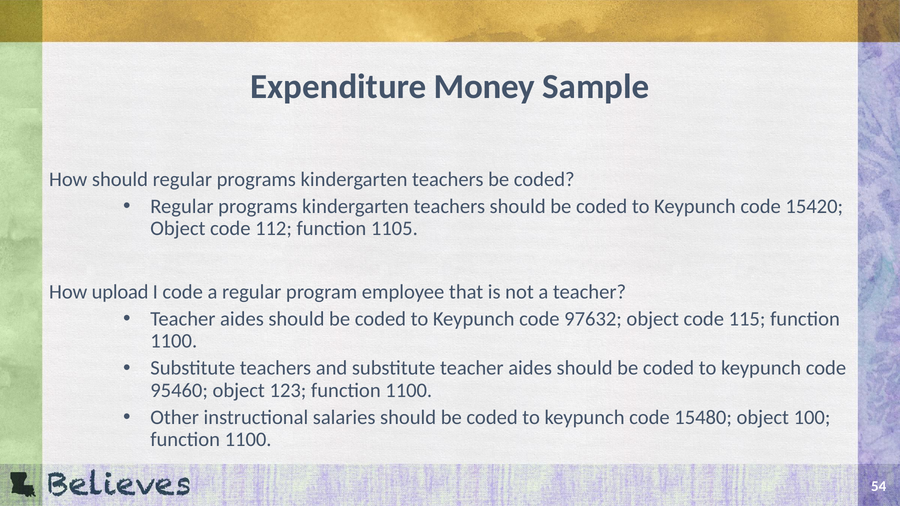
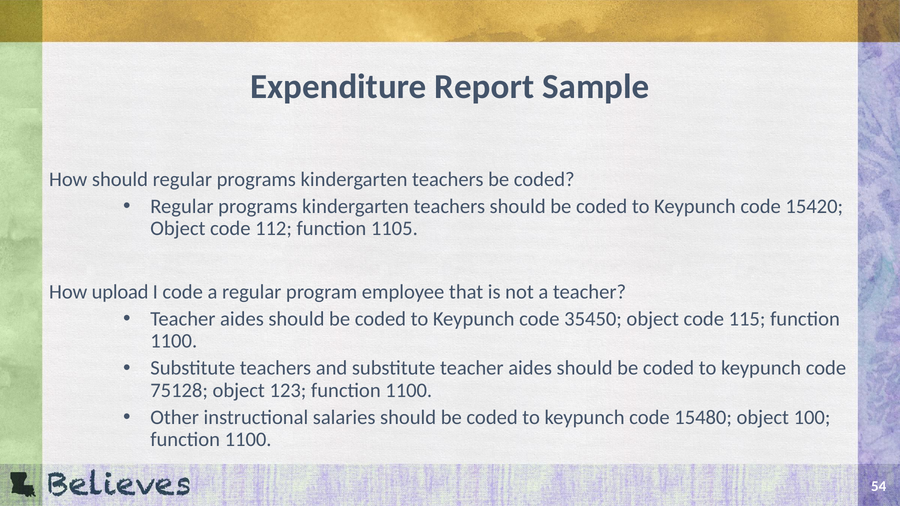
Money: Money -> Report
97632: 97632 -> 35450
95460: 95460 -> 75128
